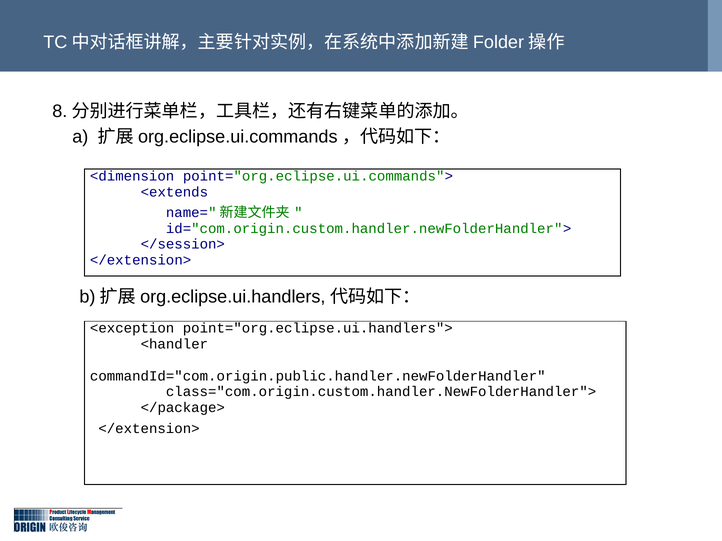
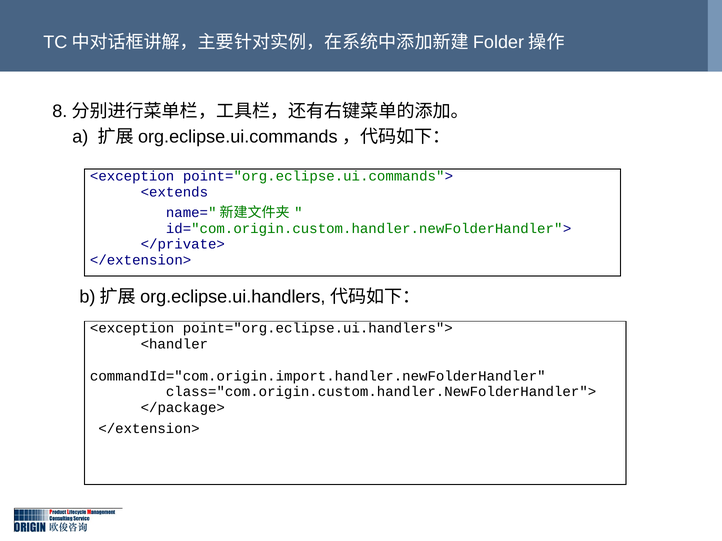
<dimension at (132, 176): <dimension -> <exception
</session>: </session> -> </private>
commandId="com.origin.public.handler.newFolderHandler: commandId="com.origin.public.handler.newFolderHandler -> commandId="com.origin.import.handler.newFolderHandler
